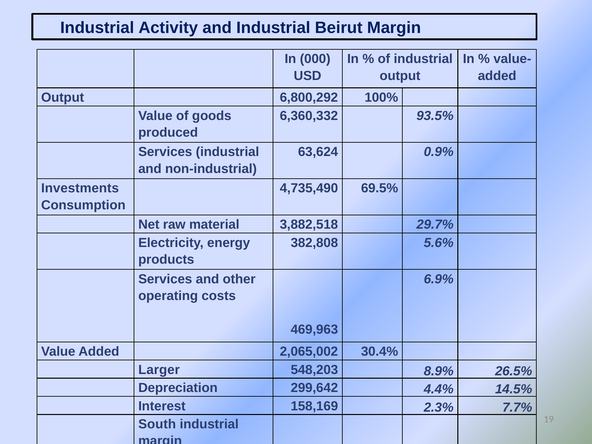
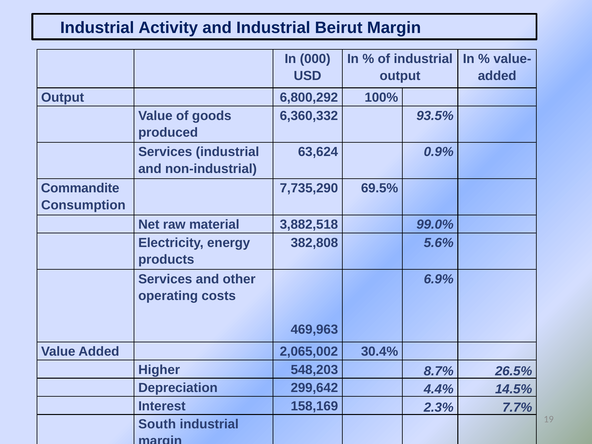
Investments: Investments -> Commandite
4,735,490: 4,735,490 -> 7,735,290
29.7%: 29.7% -> 99.0%
Larger: Larger -> Higher
8.9%: 8.9% -> 8.7%
